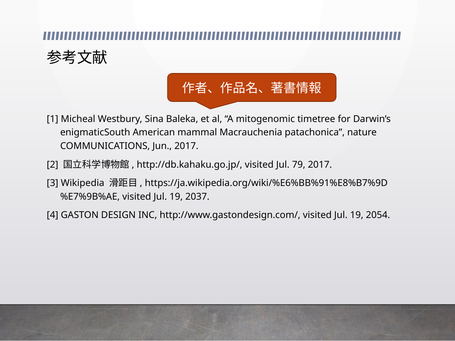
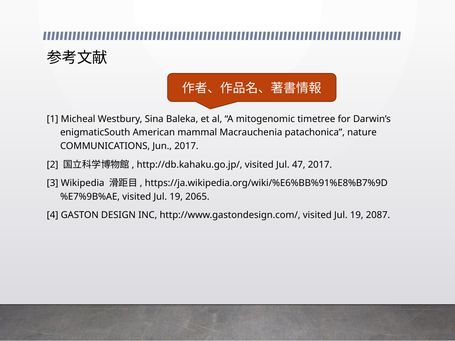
79: 79 -> 47
2037: 2037 -> 2065
2054: 2054 -> 2087
